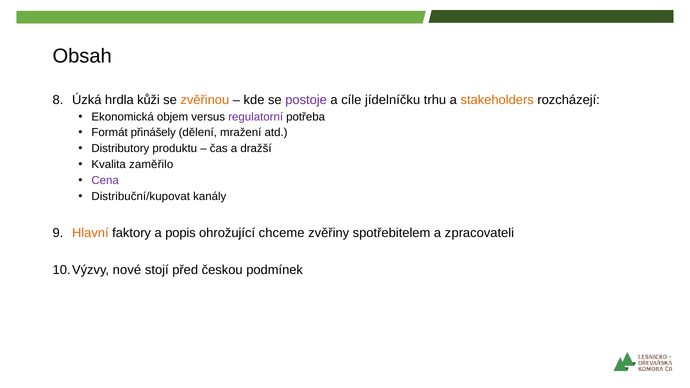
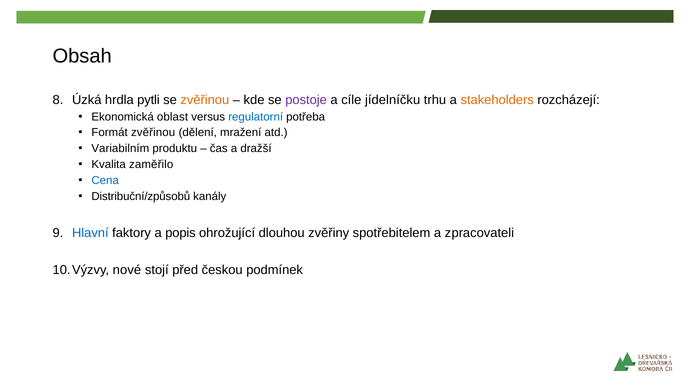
kůži: kůži -> pytli
objem: objem -> oblast
regulatorní colour: purple -> blue
Formát přinášely: přinášely -> zvěřinou
Distributory: Distributory -> Variabilním
Cena colour: purple -> blue
Distribuční/kupovat: Distribuční/kupovat -> Distribuční/způsobů
Hlavní colour: orange -> blue
chceme: chceme -> dlouhou
